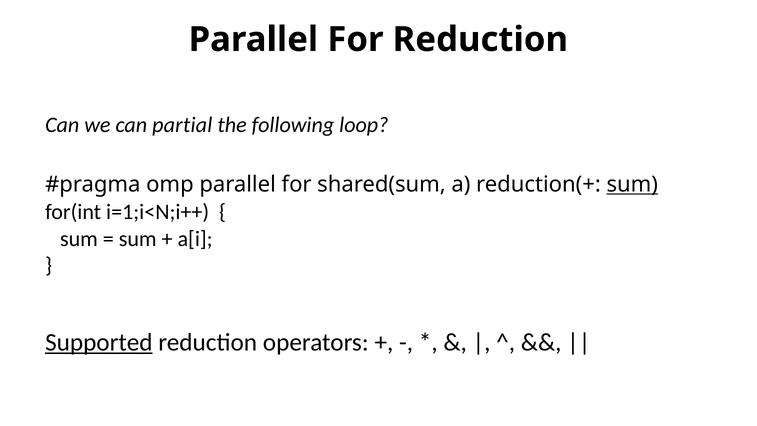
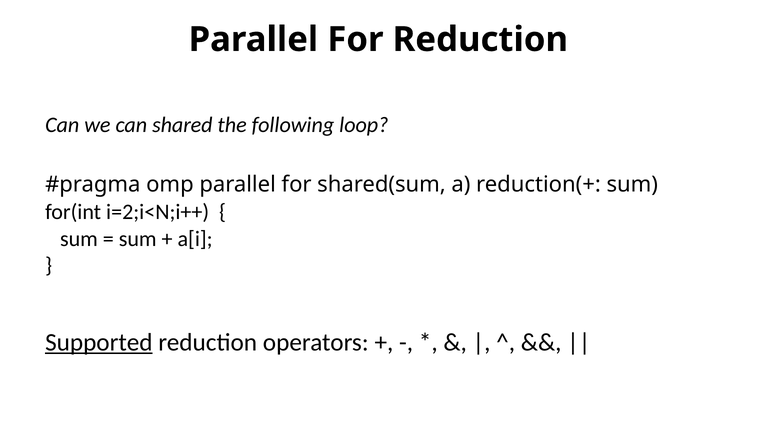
partial: partial -> shared
sum at (632, 184) underline: present -> none
i=1;i<N;i++: i=1;i<N;i++ -> i=2;i<N;i++
